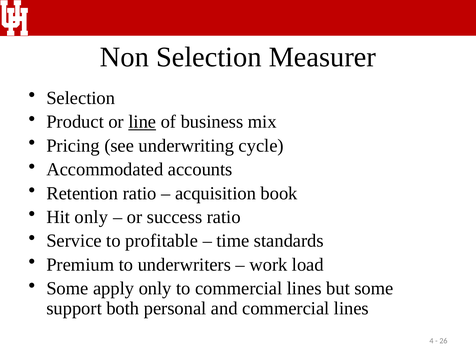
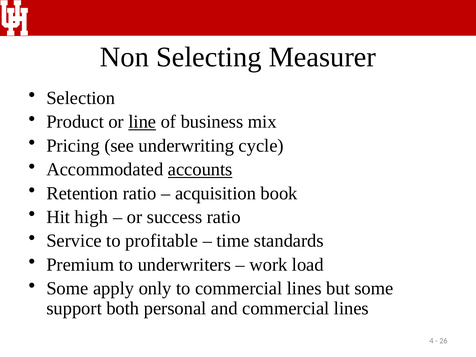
Non Selection: Selection -> Selecting
accounts underline: none -> present
Hit only: only -> high
